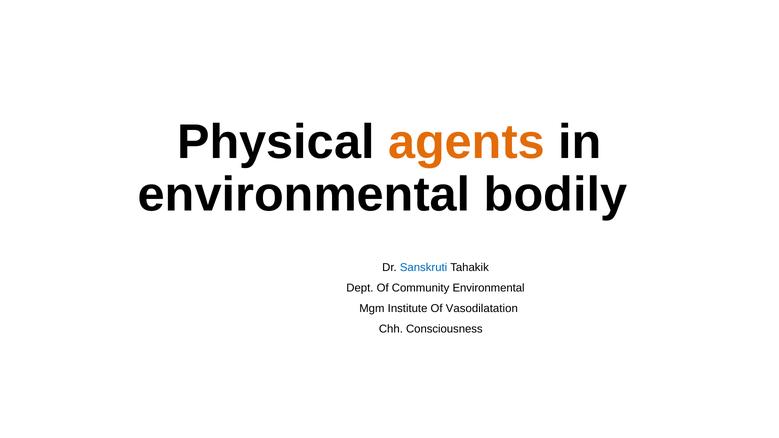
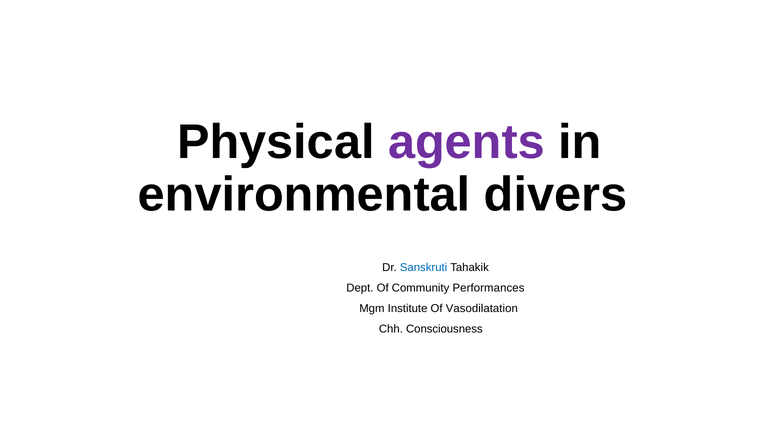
agents colour: orange -> purple
bodily: bodily -> divers
Community Environmental: Environmental -> Performances
